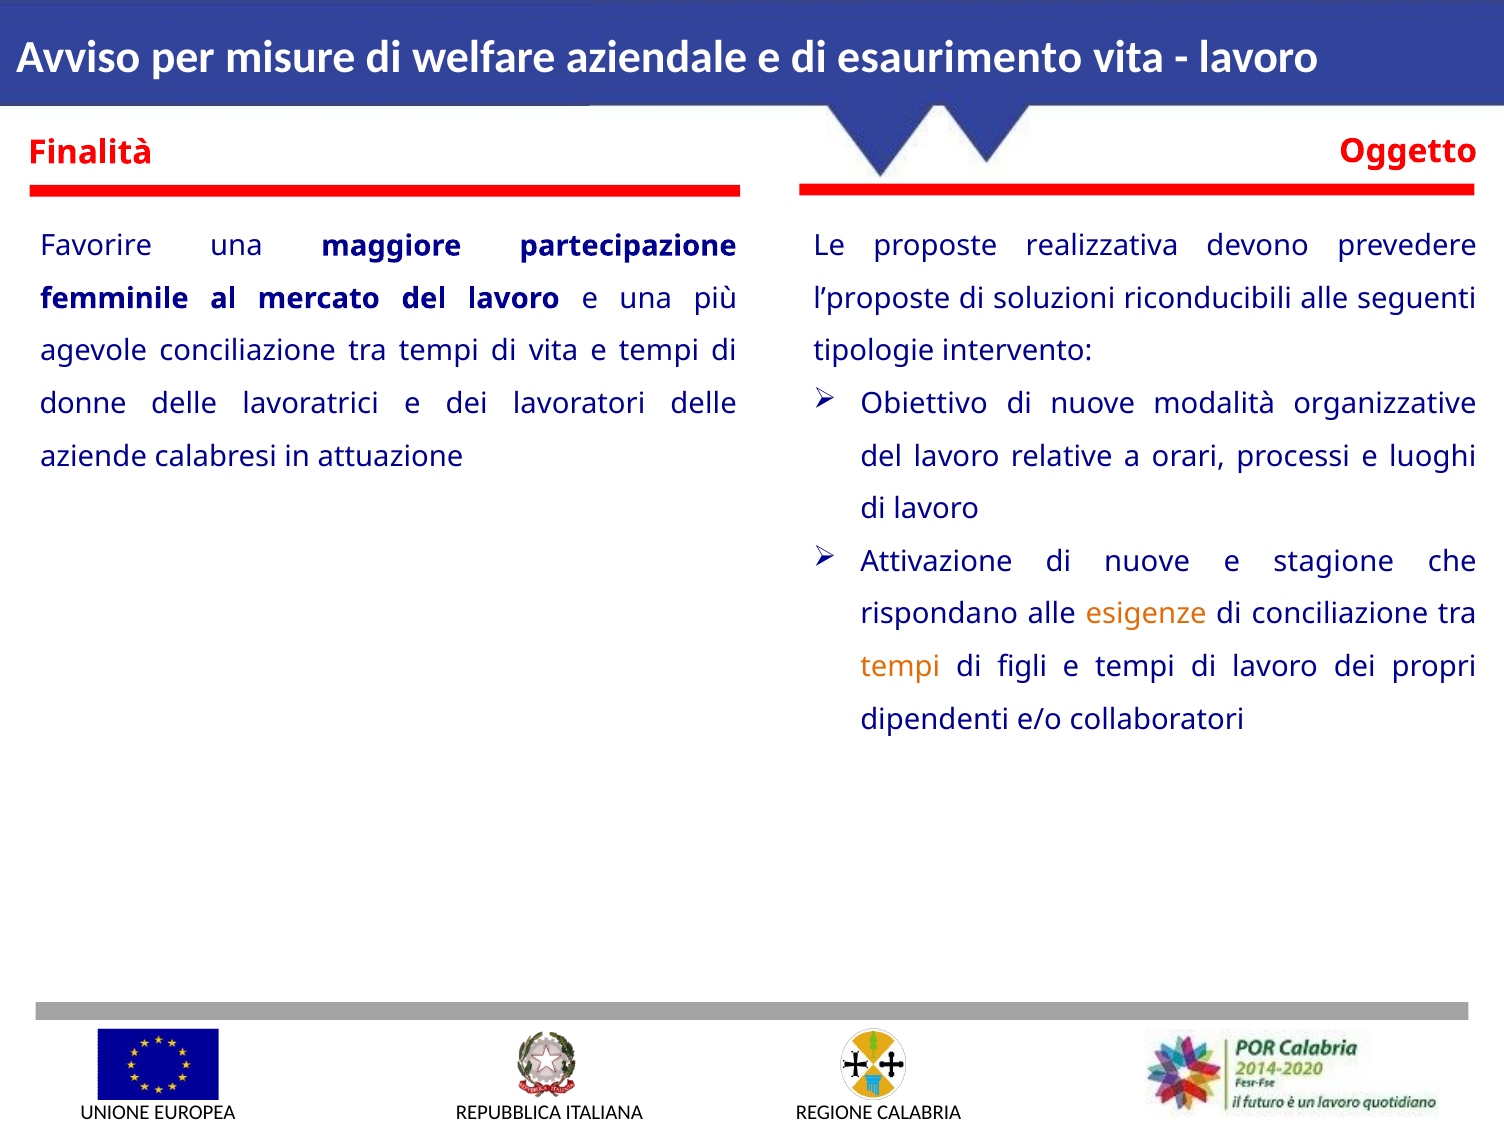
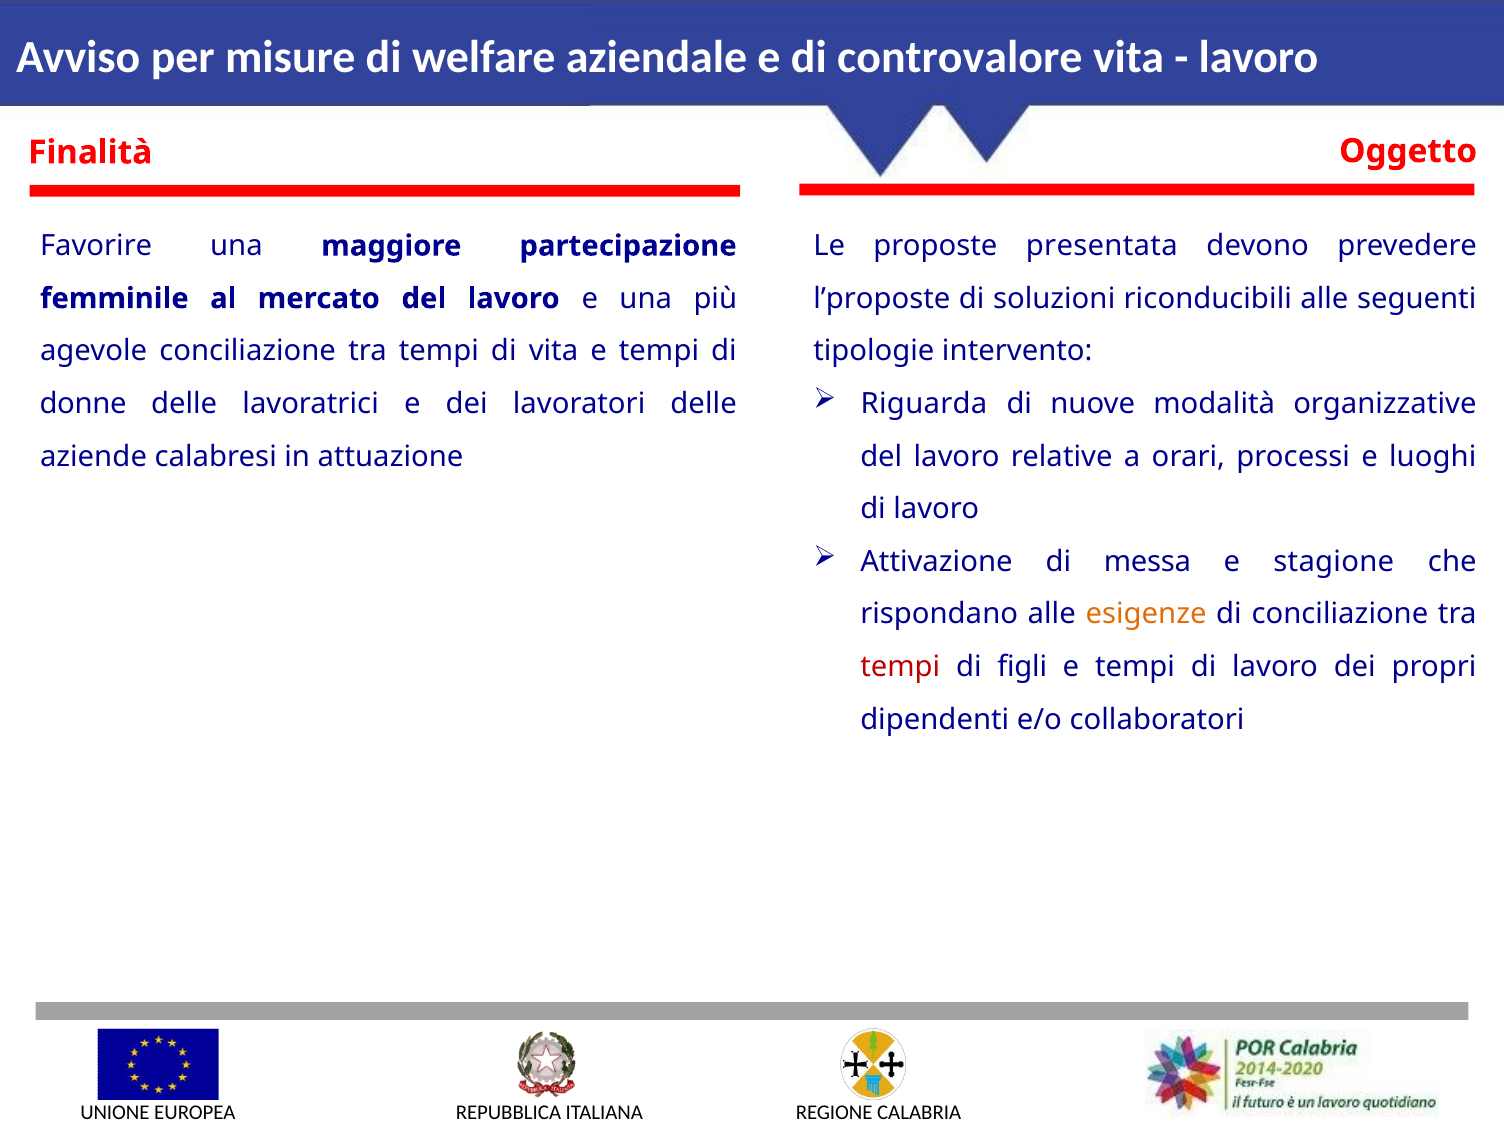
esaurimento: esaurimento -> controvalore
realizzativa: realizzativa -> presentata
Obiettivo: Obiettivo -> Riguarda
Attivazione di nuove: nuove -> messa
tempi at (900, 667) colour: orange -> red
